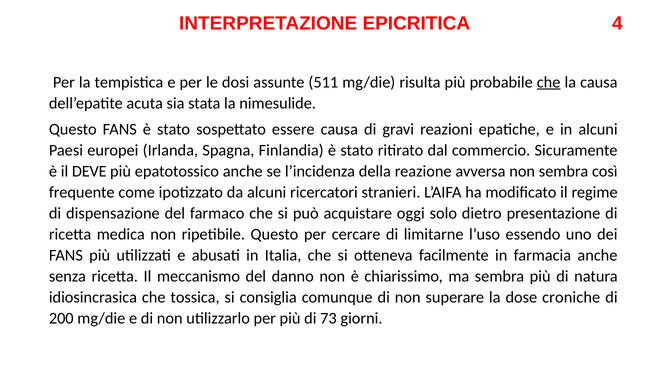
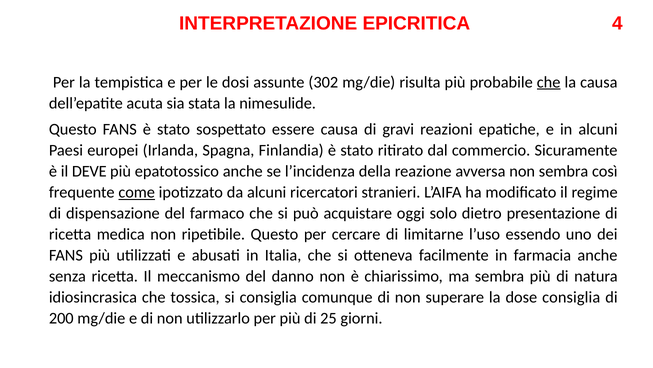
511: 511 -> 302
come underline: none -> present
dose croniche: croniche -> consiglia
73: 73 -> 25
